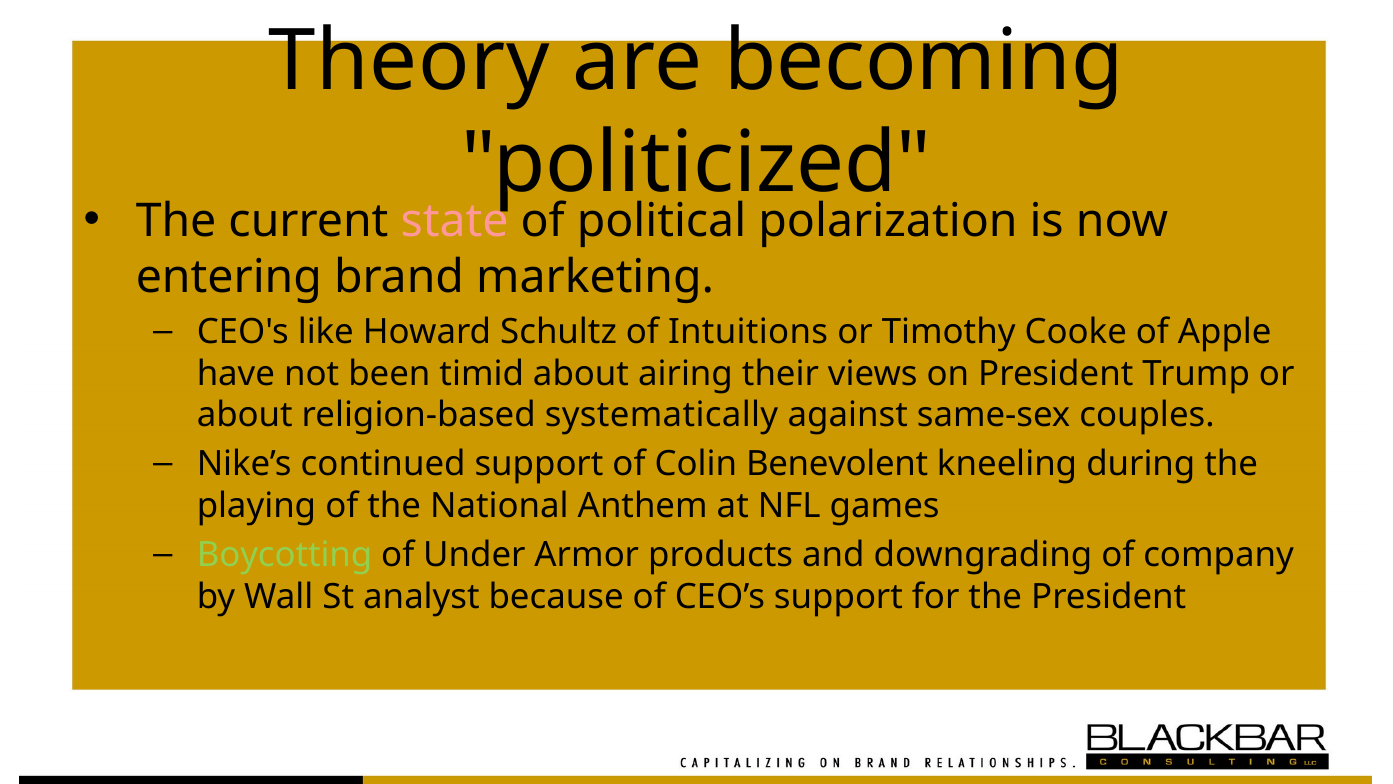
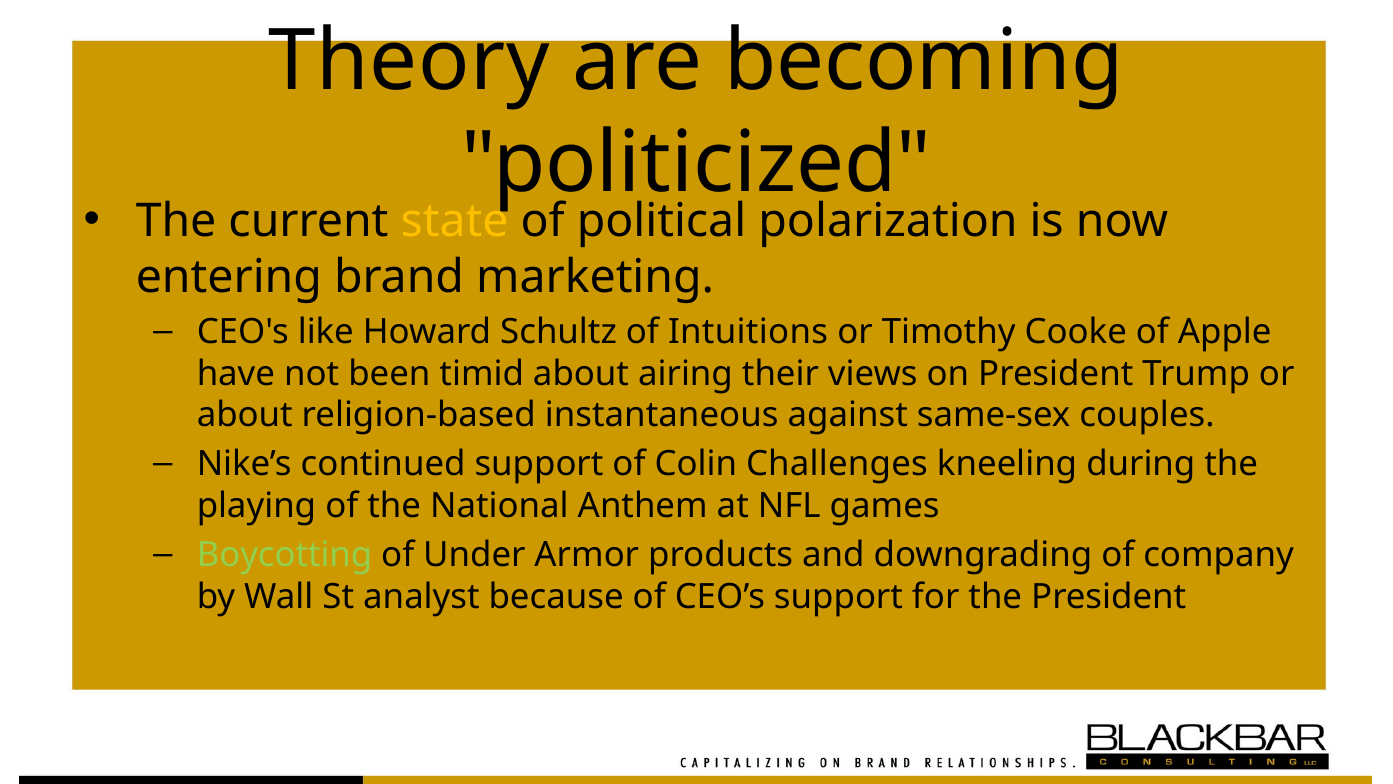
state colour: pink -> yellow
systematically: systematically -> instantaneous
Benevolent: Benevolent -> Challenges
